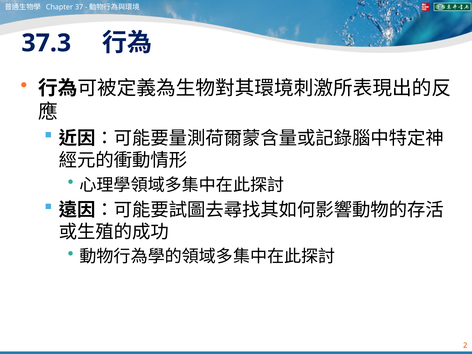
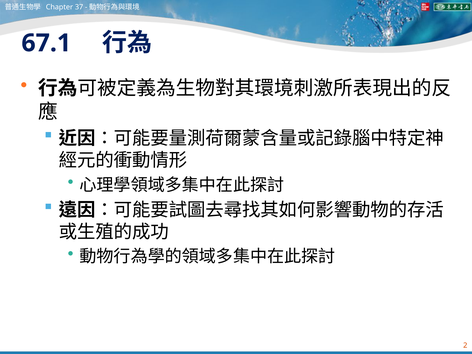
37.3: 37.3 -> 67.1
